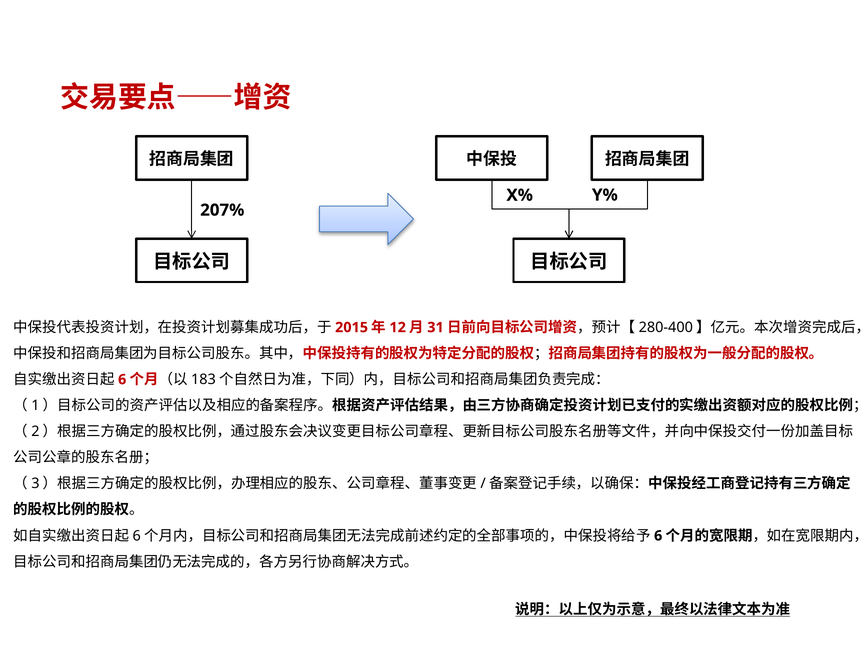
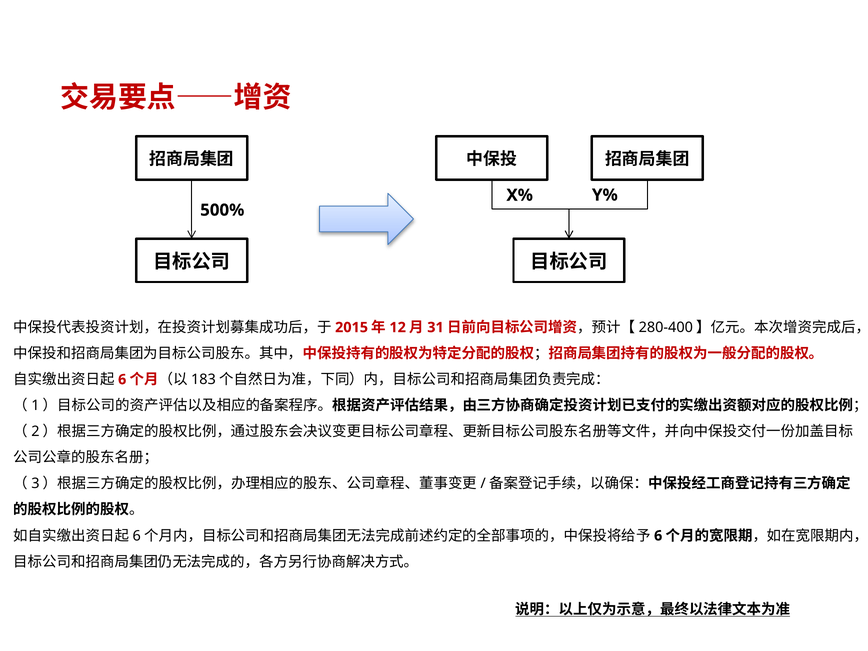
207%: 207% -> 500%
